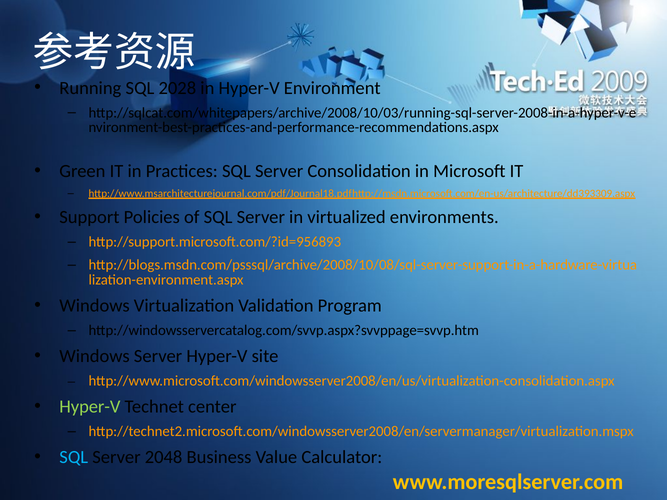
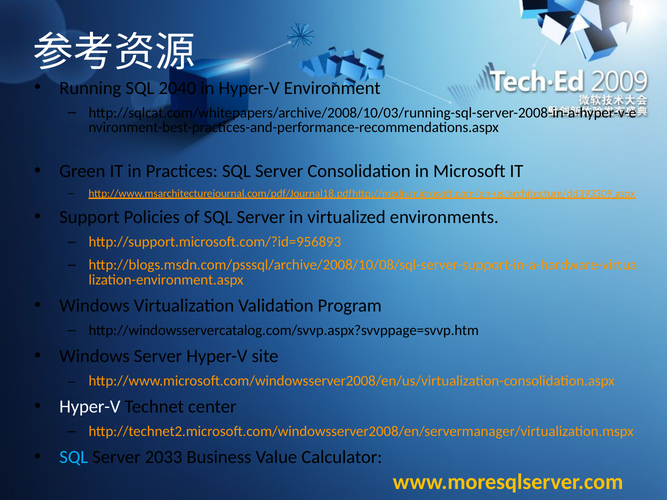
2028: 2028 -> 2040
Hyper-V at (90, 407) colour: light green -> white
2048: 2048 -> 2033
